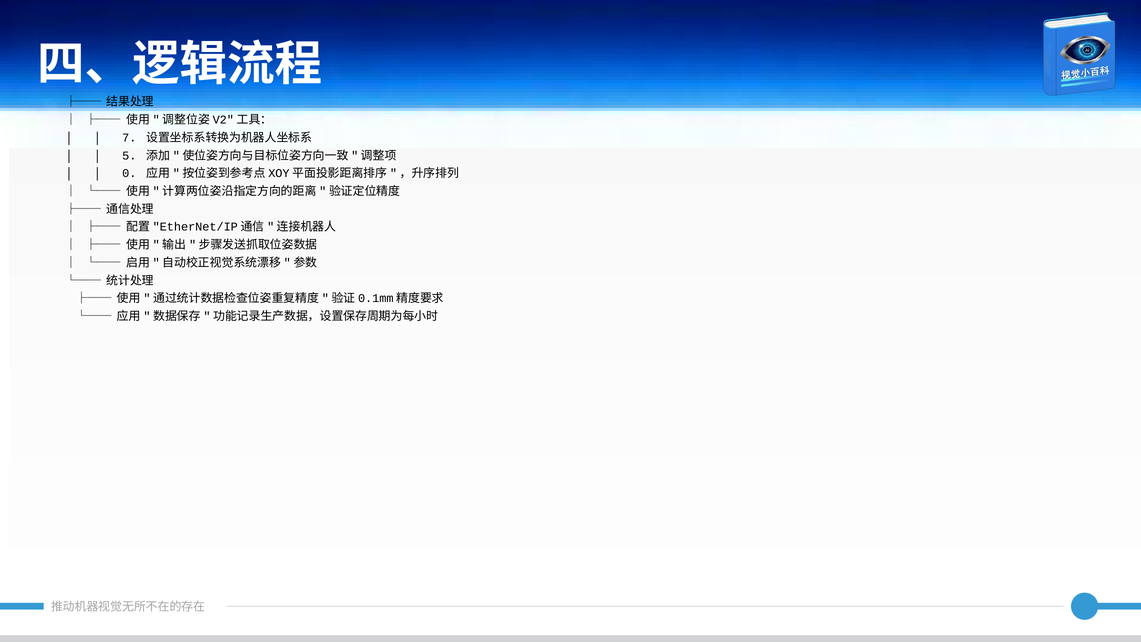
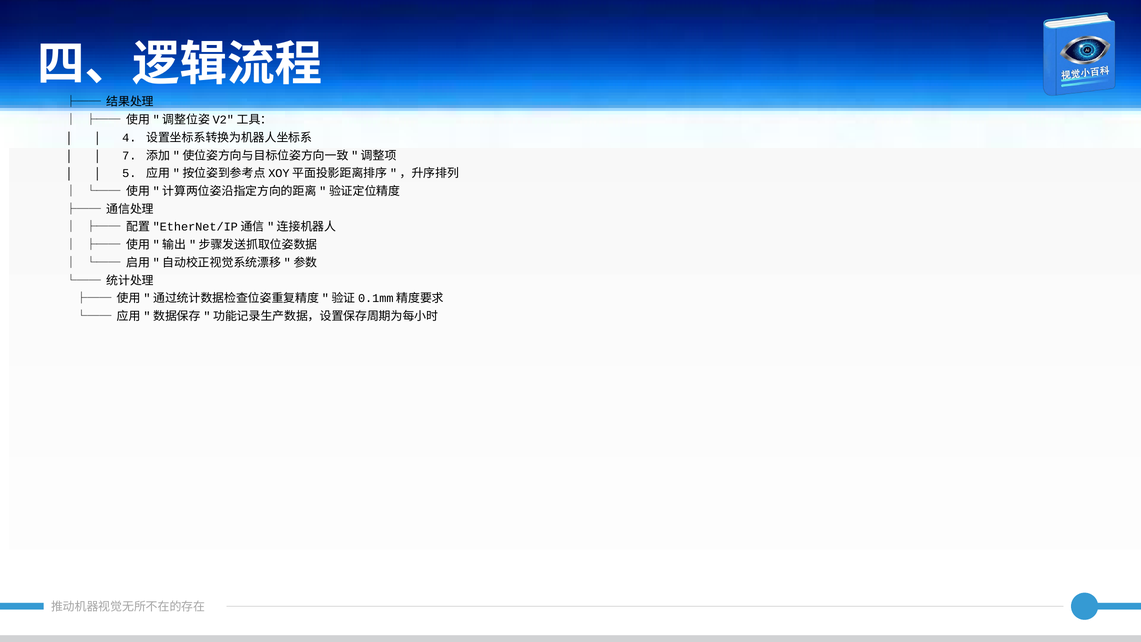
7: 7 -> 4
5: 5 -> 7
0: 0 -> 5
